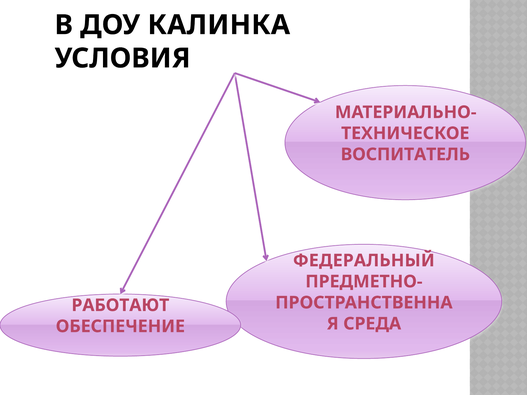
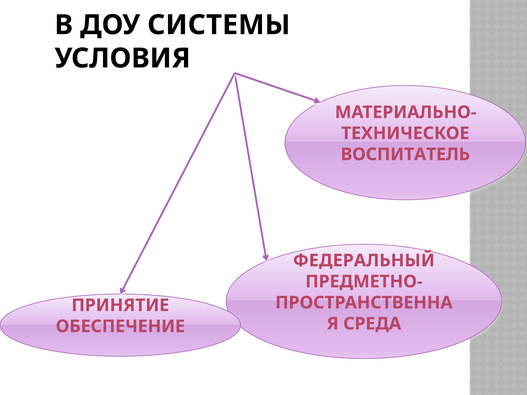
КАЛИНКА: КАЛИНКА -> СИСТЕМЫ
РАБОТАЮТ: РАБОТАЮТ -> ПРИНЯТИЕ
